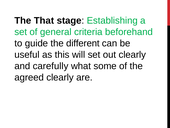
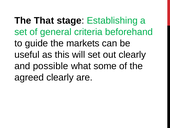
different: different -> markets
carefully: carefully -> possible
